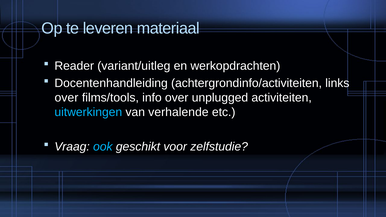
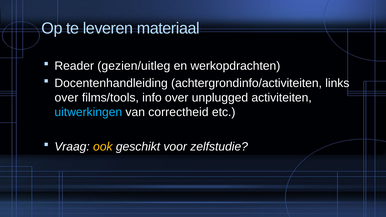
variant/uitleg: variant/uitleg -> gezien/uitleg
verhalende: verhalende -> correctheid
ook colour: light blue -> yellow
